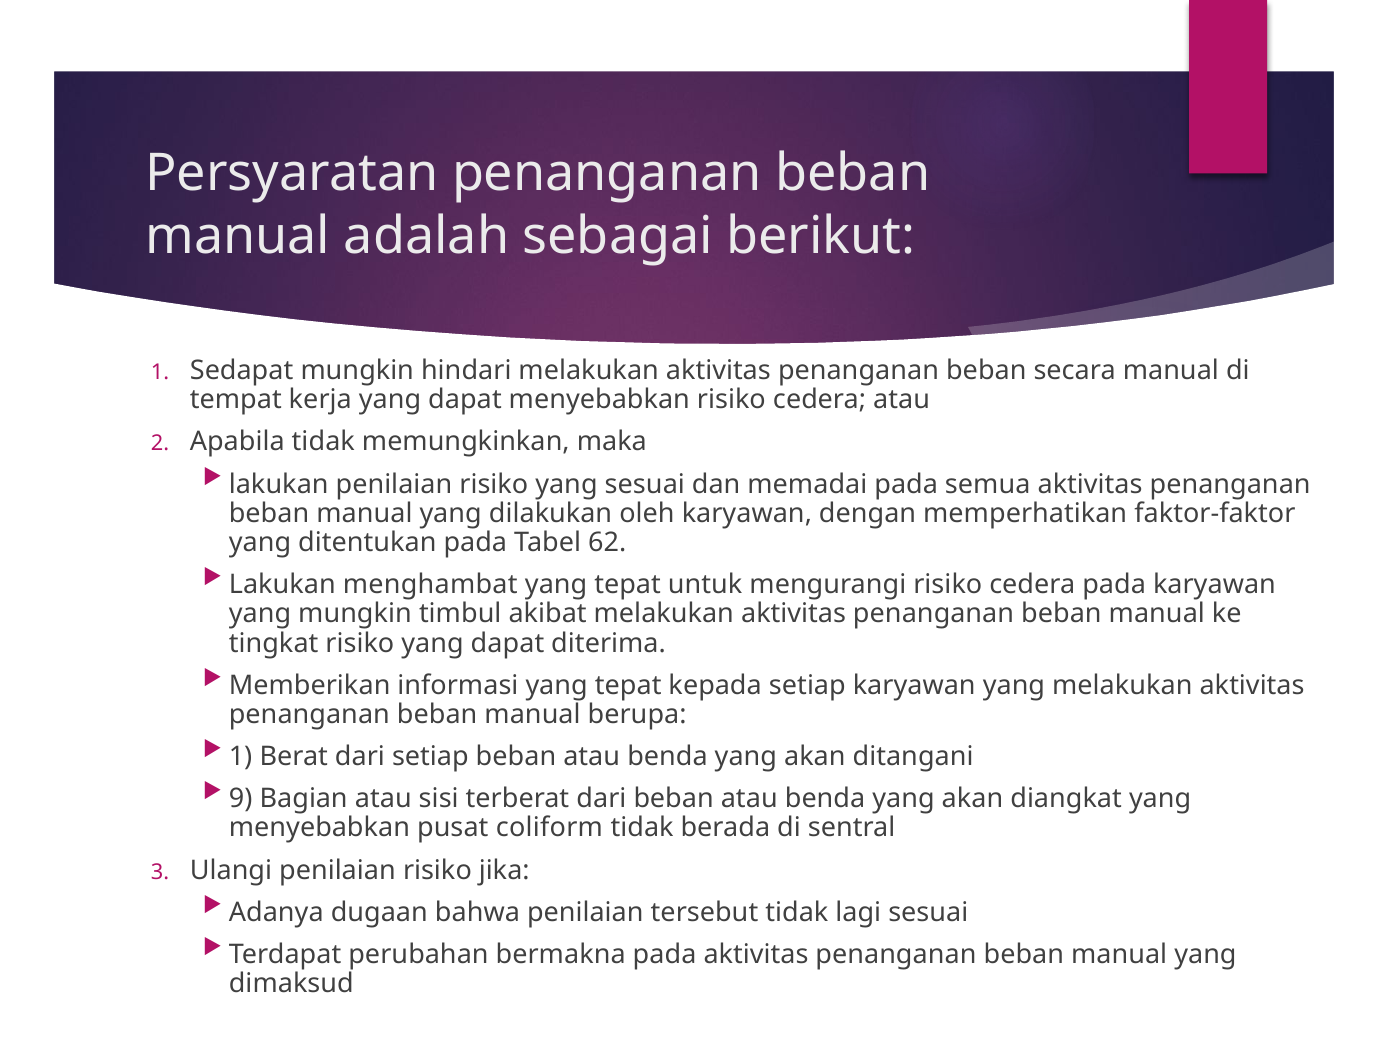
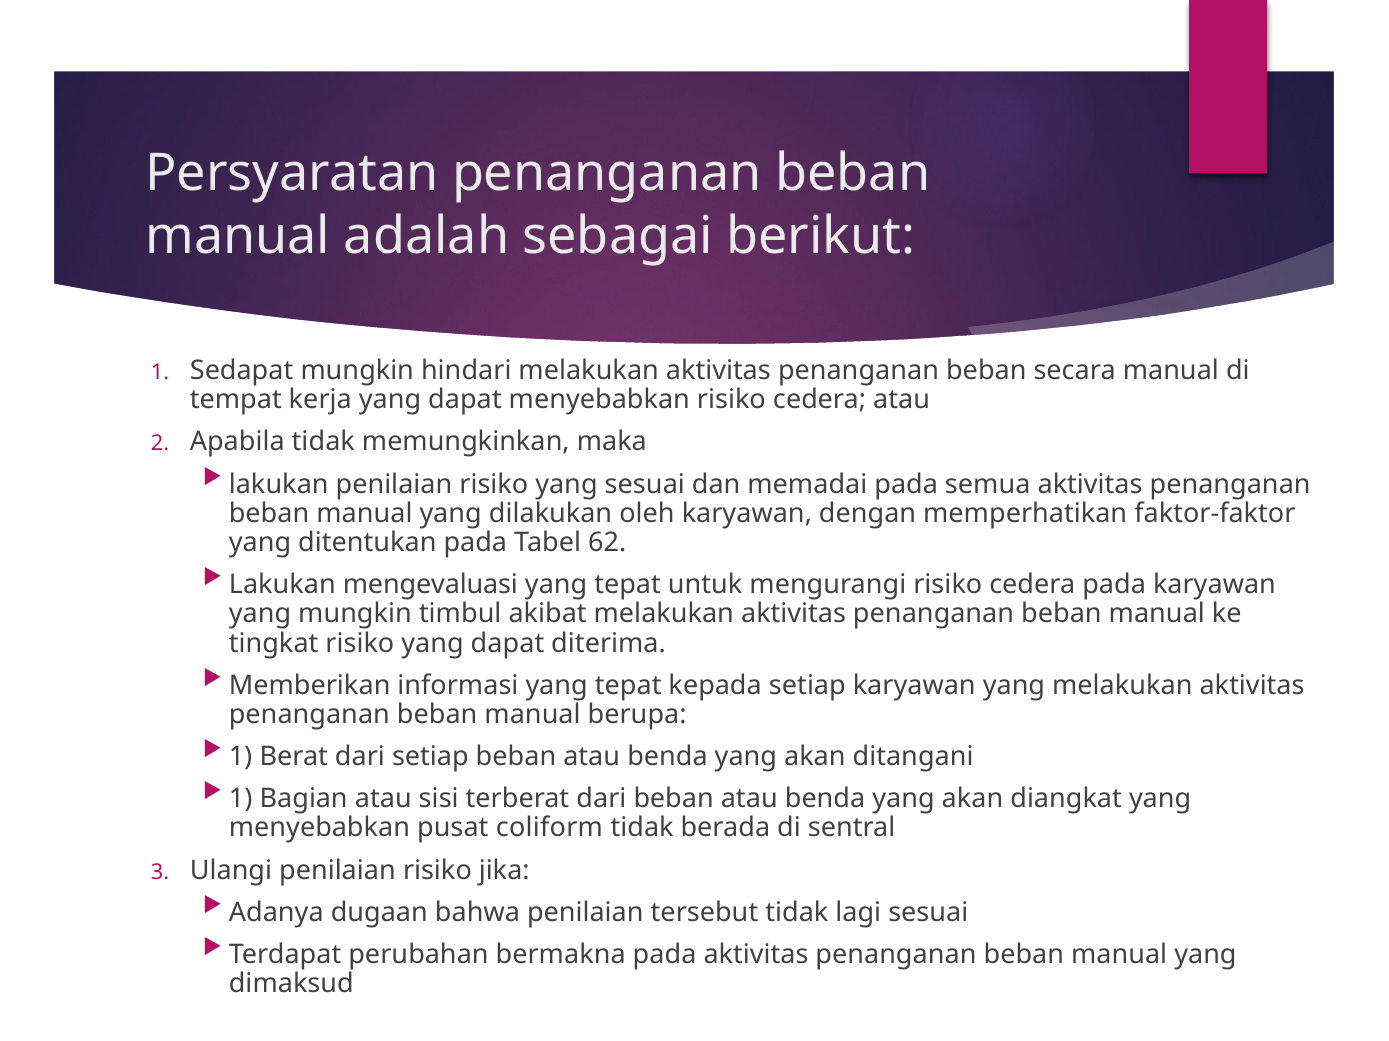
menghambat: menghambat -> mengevaluasi
9 at (241, 799): 9 -> 1
